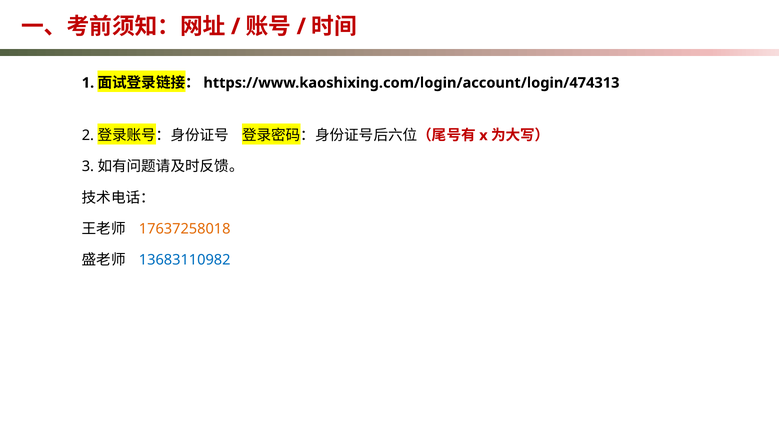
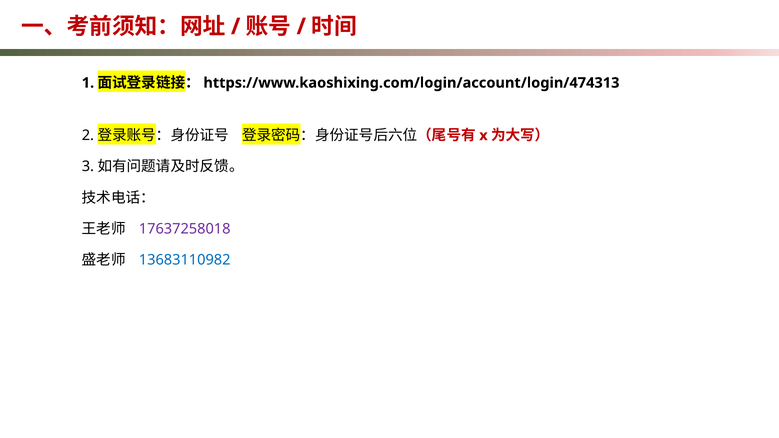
17637258018 colour: orange -> purple
